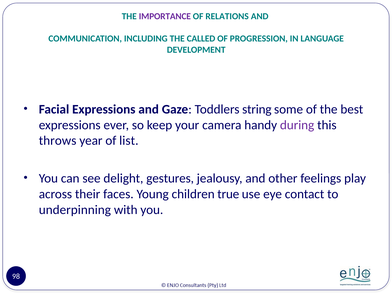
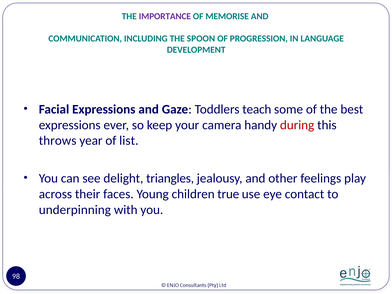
RELATIONS: RELATIONS -> MEMORISE
CALLED: CALLED -> SPOON
string: string -> teach
during colour: purple -> red
gestures: gestures -> triangles
